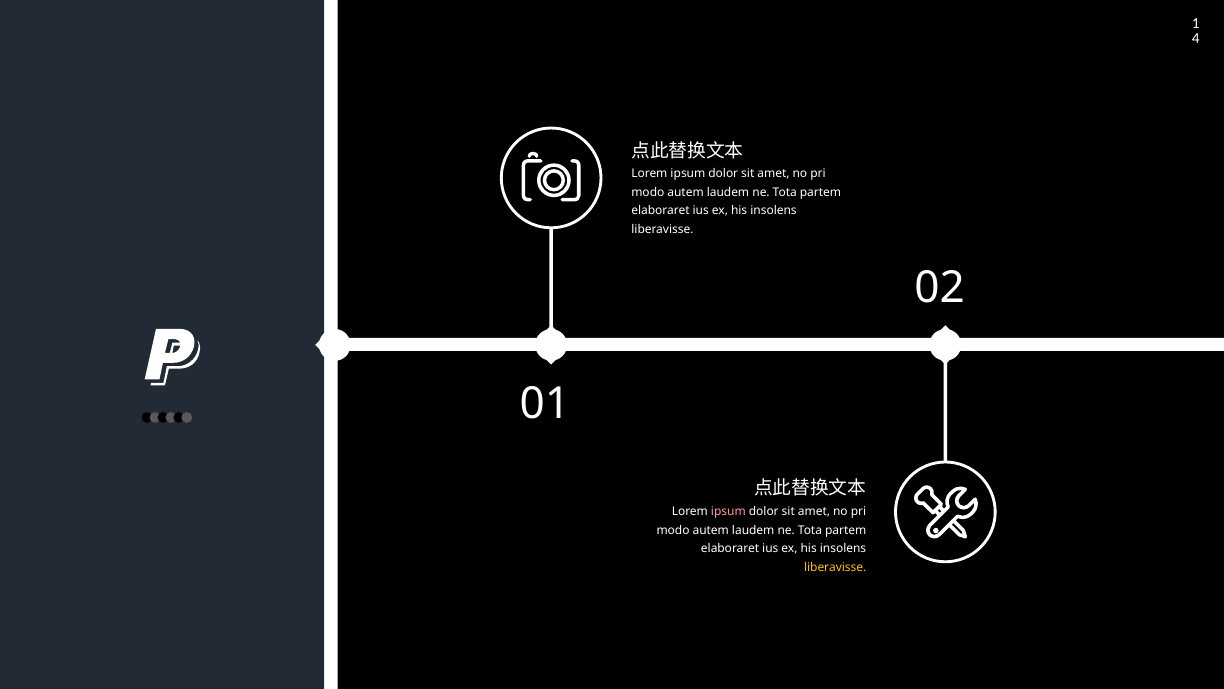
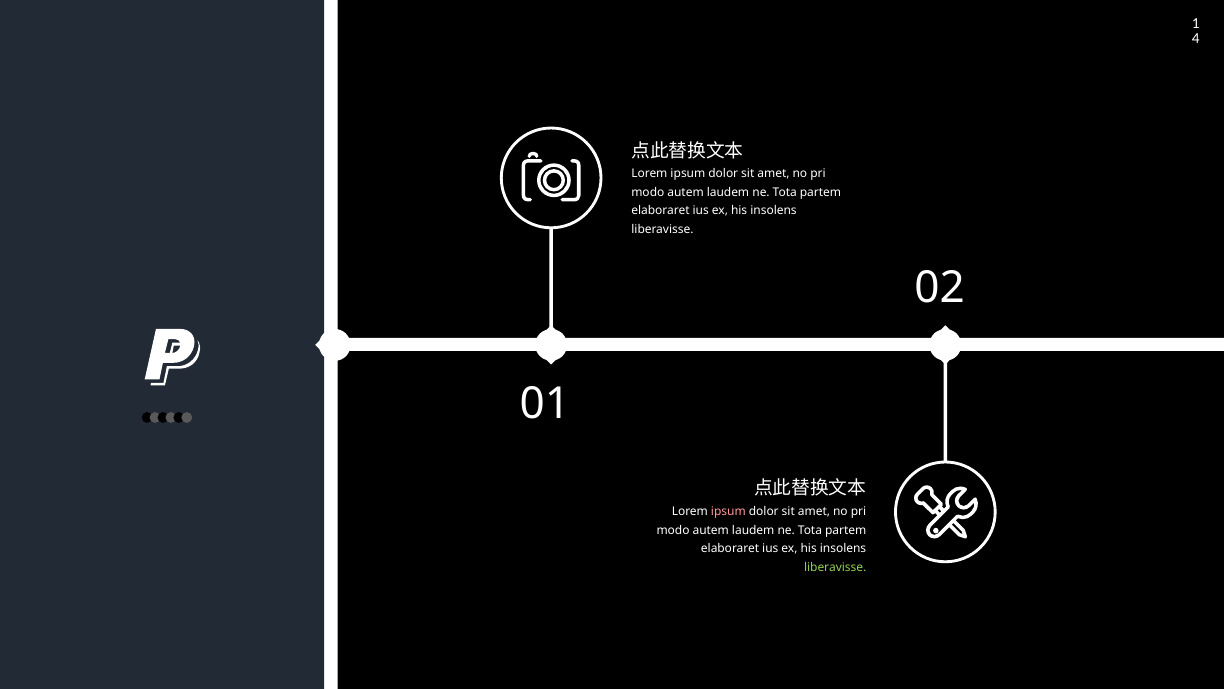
liberavisse at (835, 567) colour: yellow -> light green
